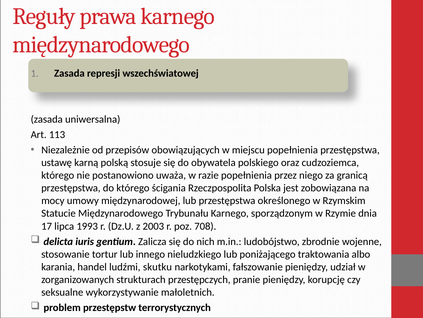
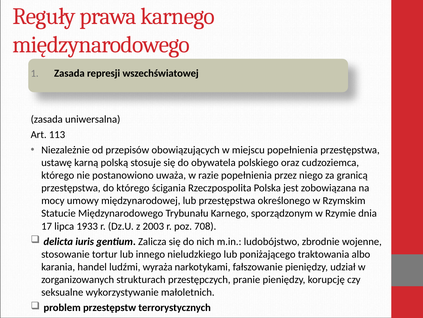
1993: 1993 -> 1933
skutku: skutku -> wyraża
